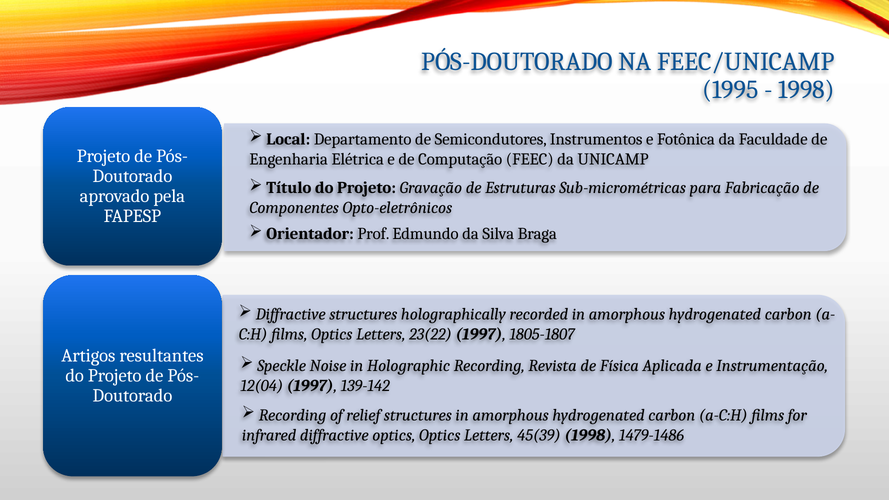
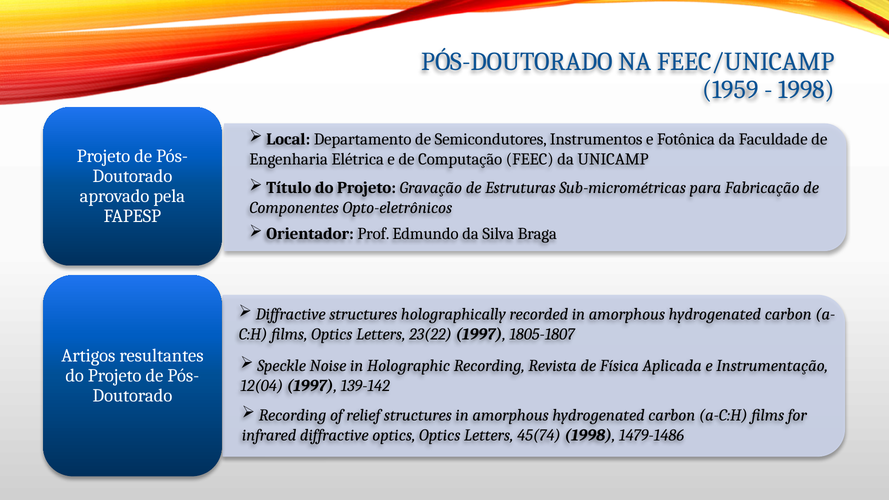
1995: 1995 -> 1959
45(39: 45(39 -> 45(74
